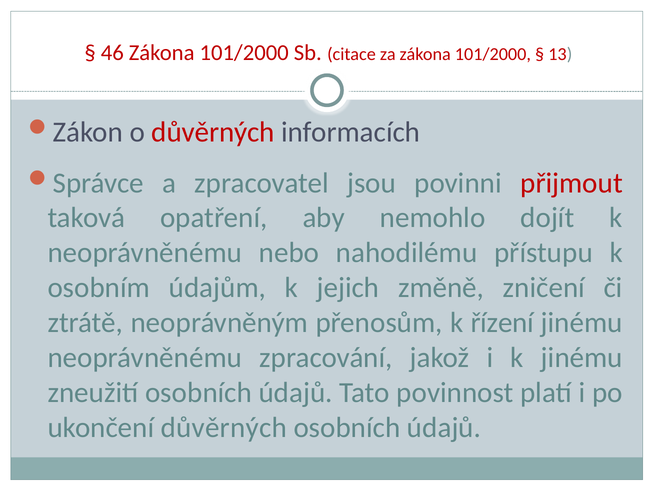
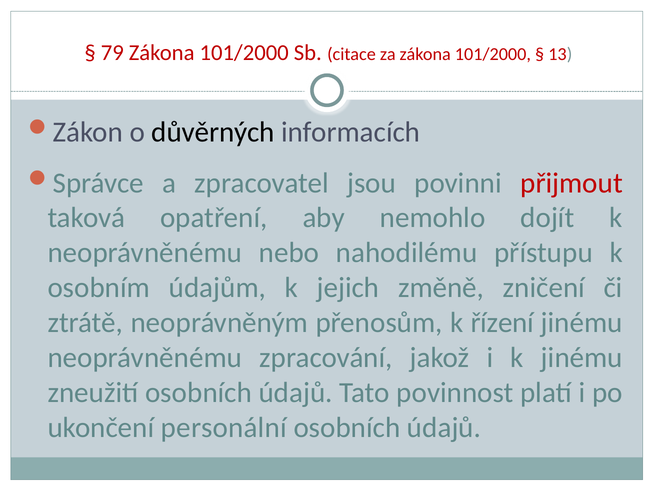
46: 46 -> 79
důvěrných at (213, 132) colour: red -> black
ukončení důvěrných: důvěrných -> personální
